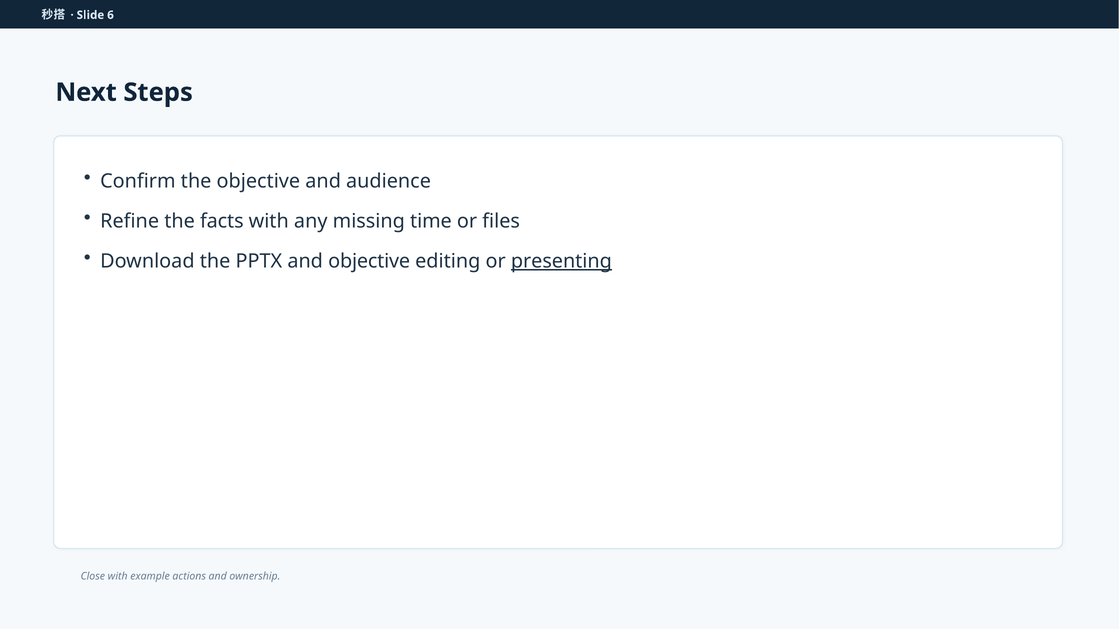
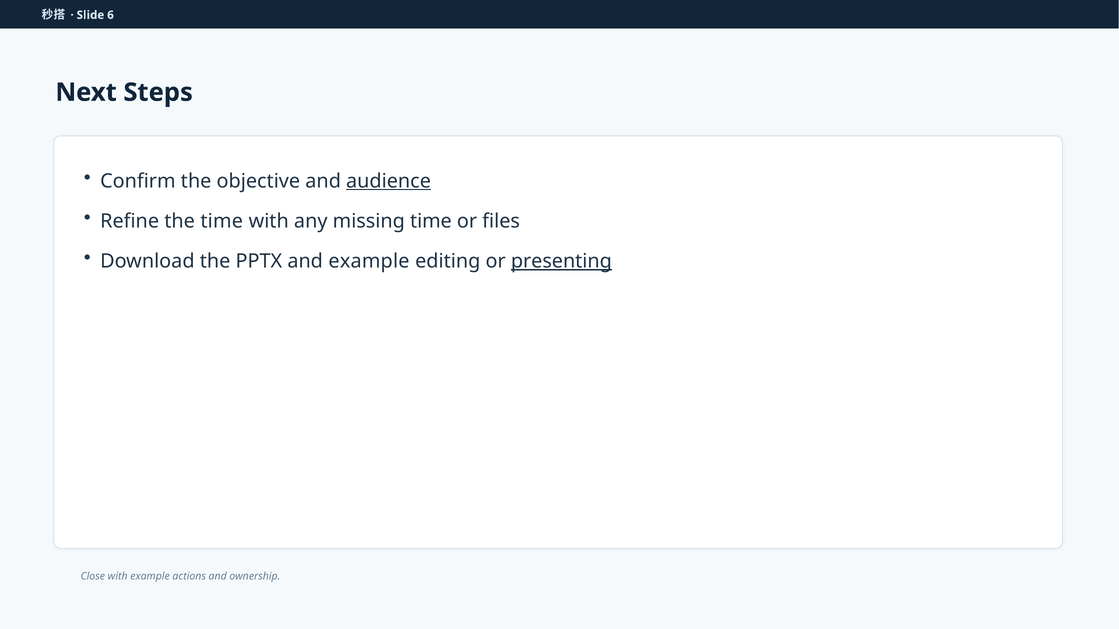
audience underline: none -> present
the facts: facts -> time
and objective: objective -> example
